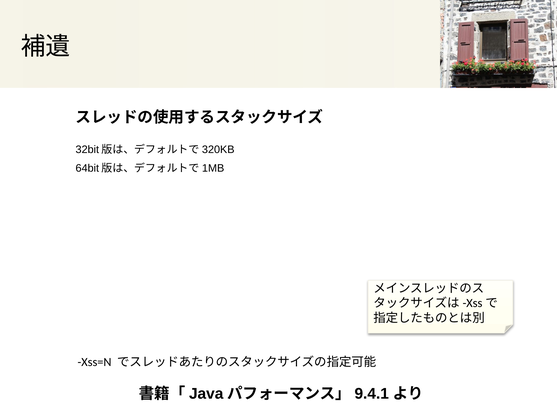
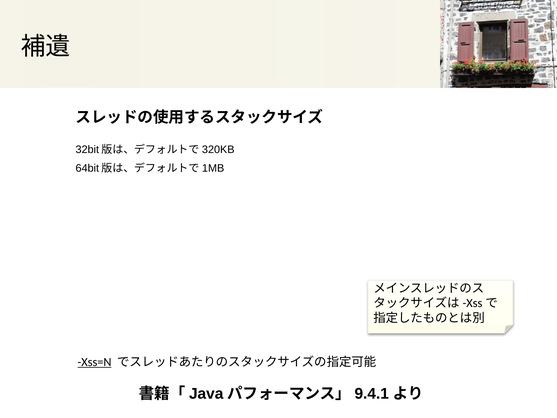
Xss=N underline: none -> present
